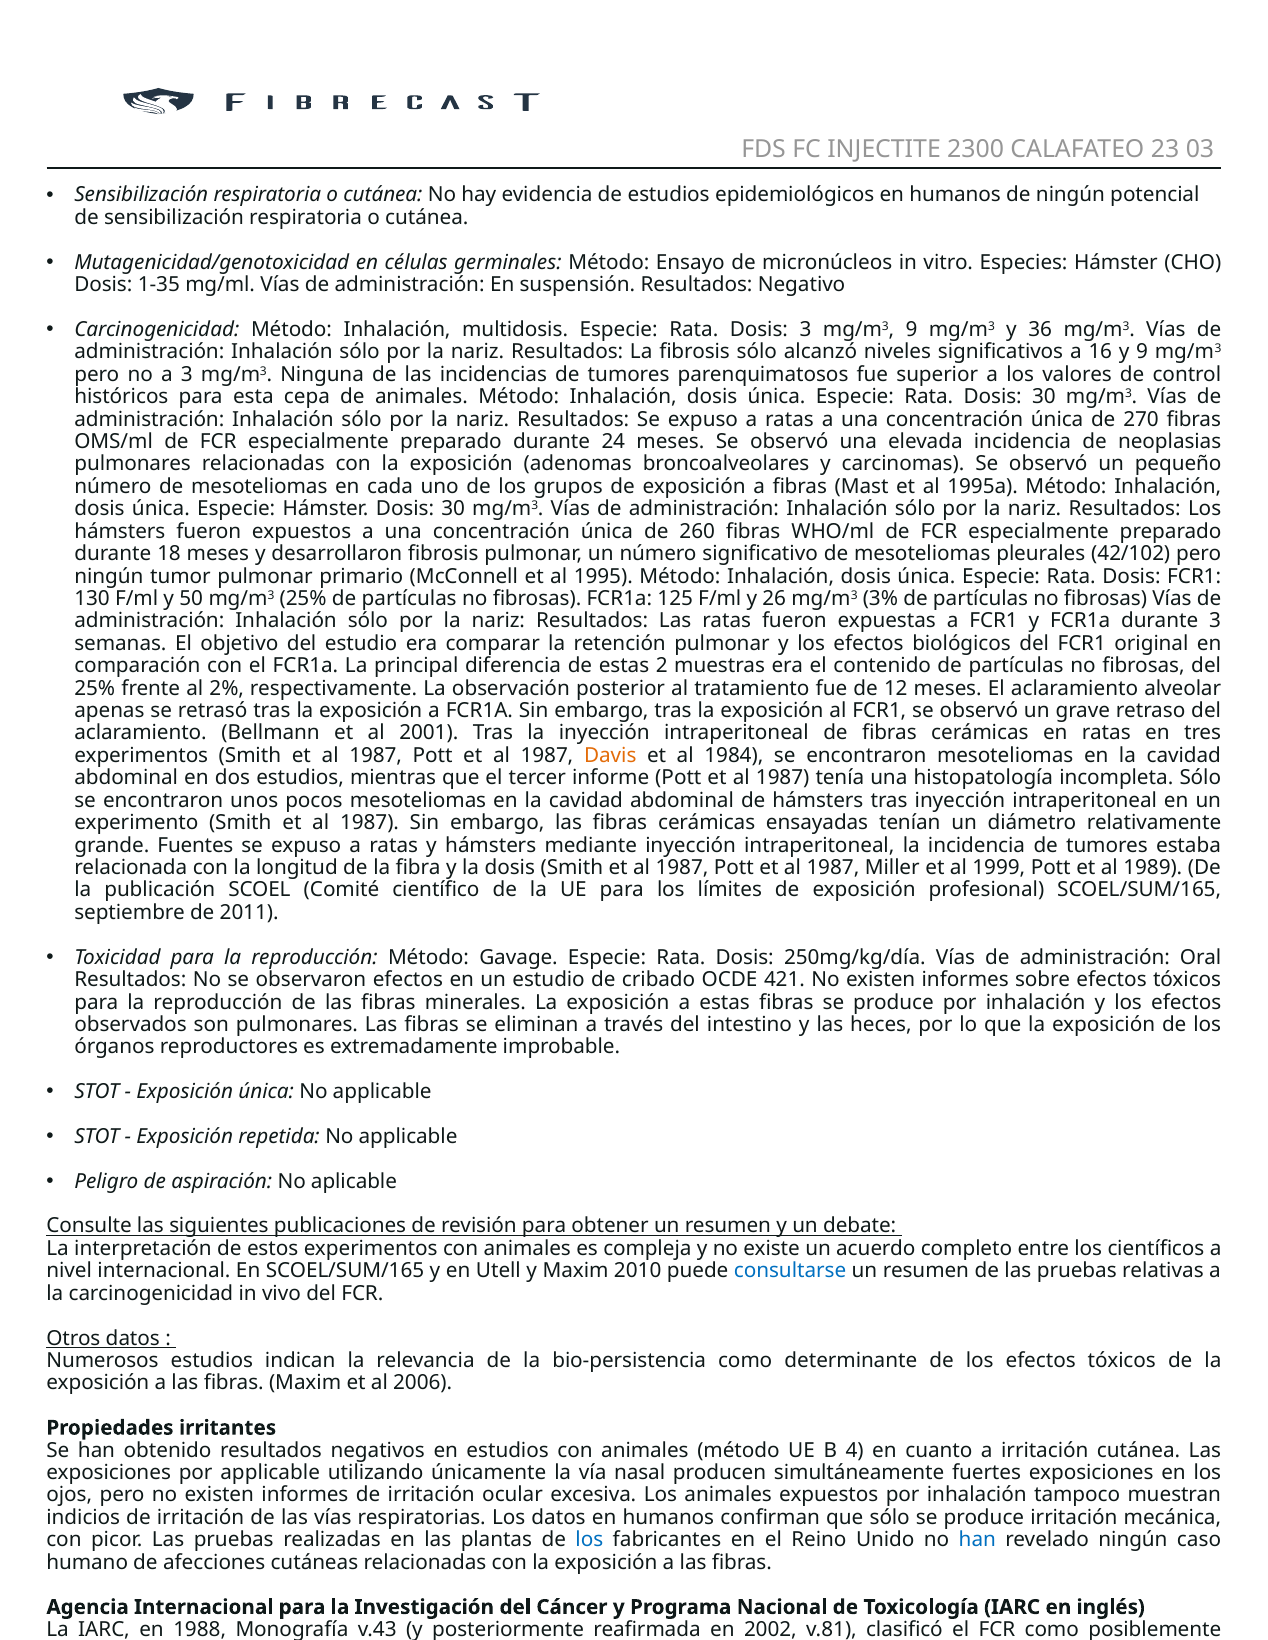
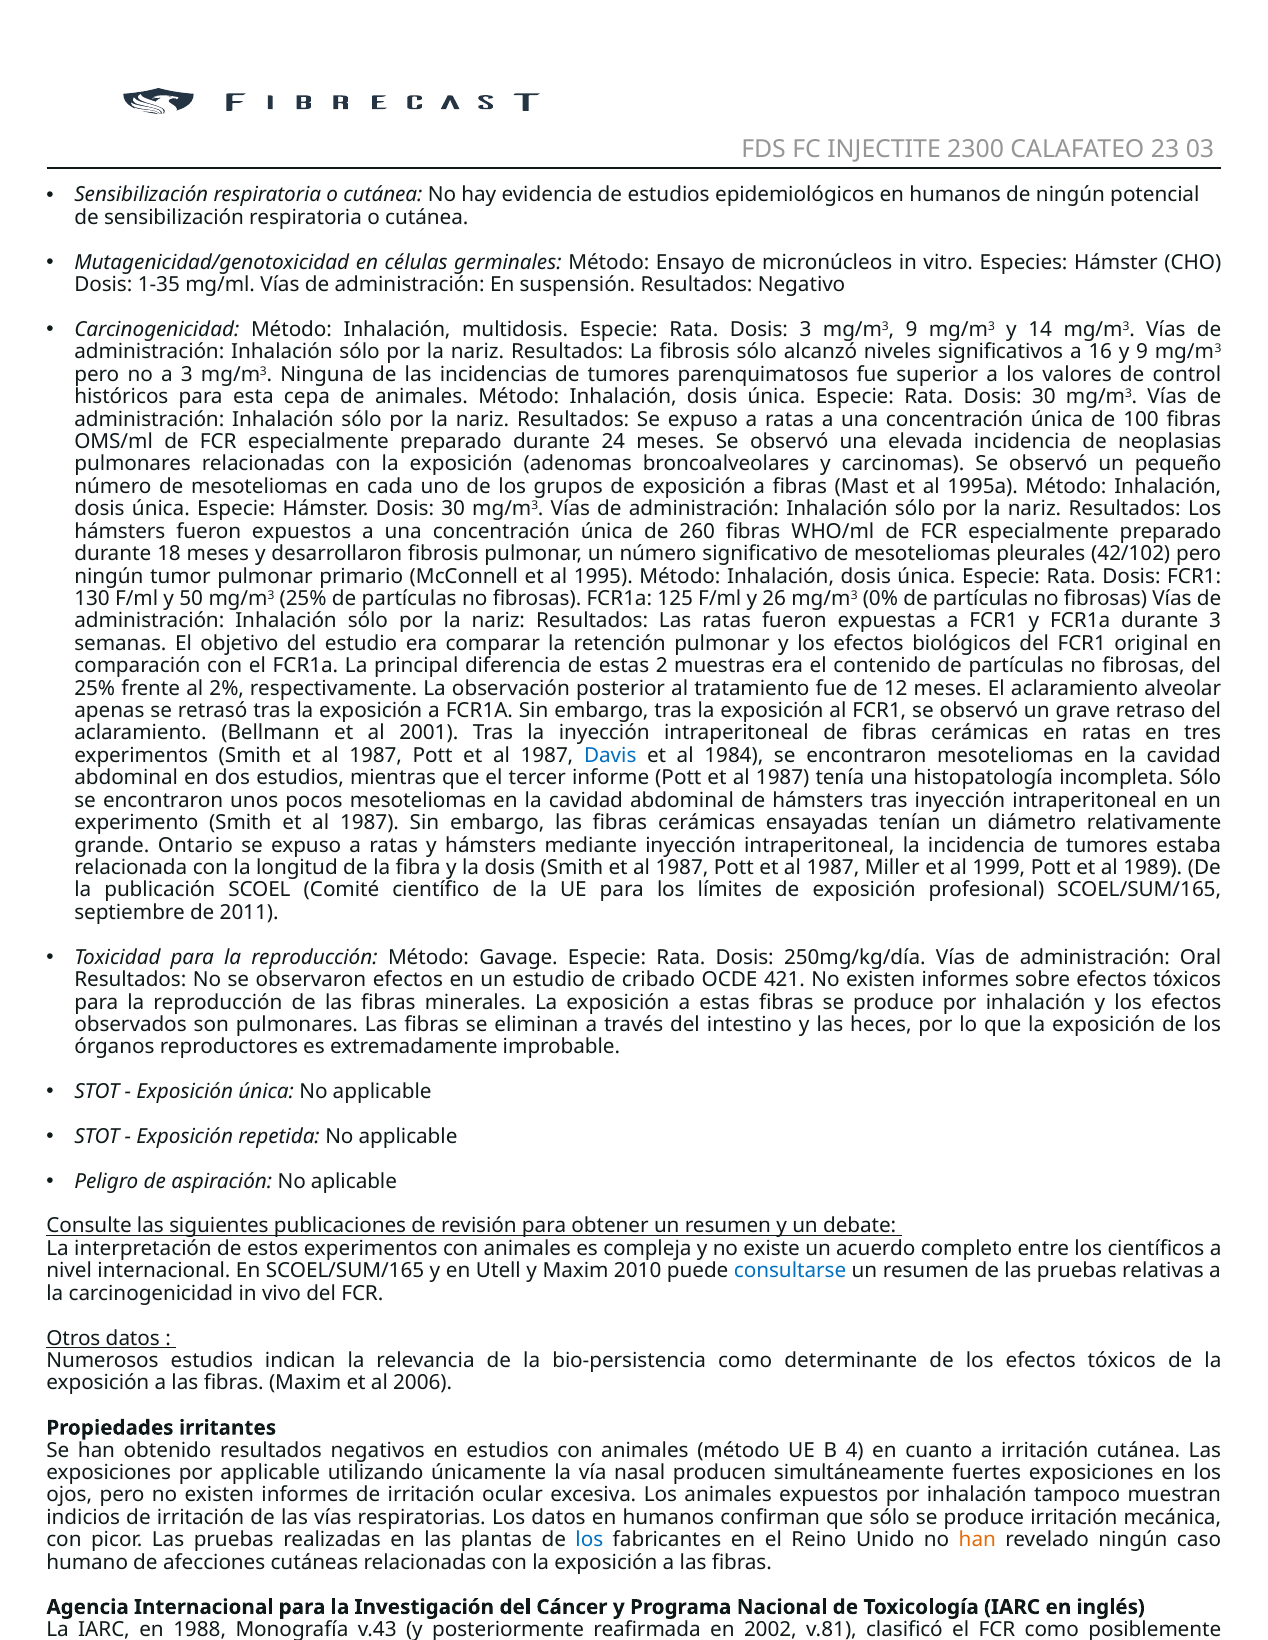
36: 36 -> 14
270: 270 -> 100
3%: 3% -> 0%
Davis colour: orange -> blue
Fuentes: Fuentes -> Ontario
han at (977, 1541) colour: blue -> orange
